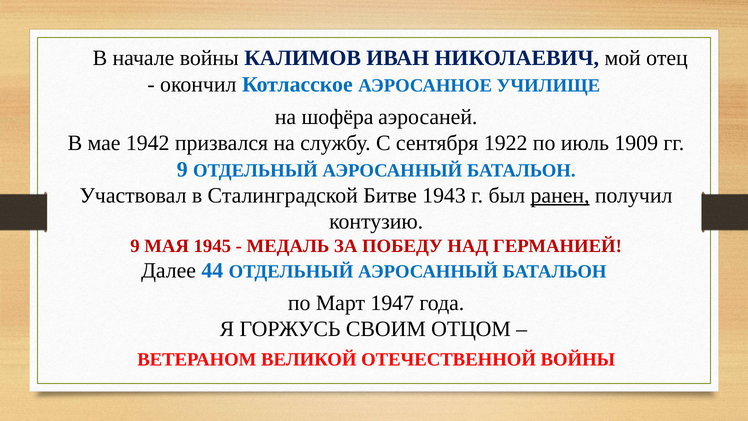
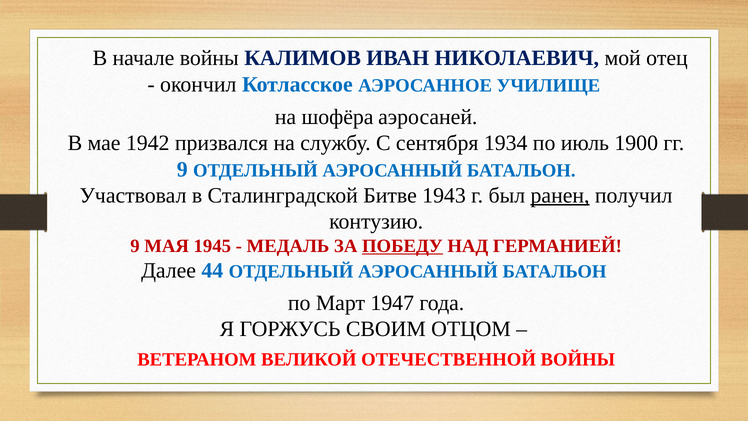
1922: 1922 -> 1934
1909: 1909 -> 1900
ПОБЕДУ underline: none -> present
